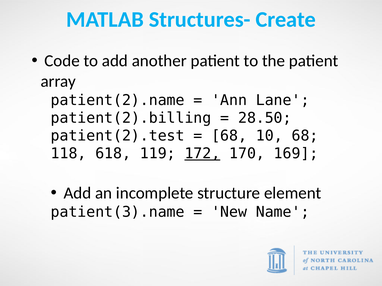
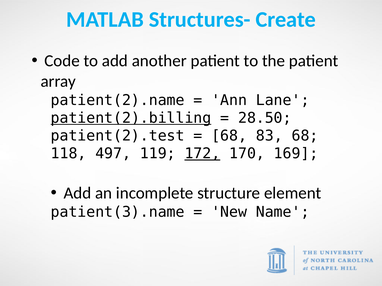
patient(2).billing underline: none -> present
10: 10 -> 83
618: 618 -> 497
